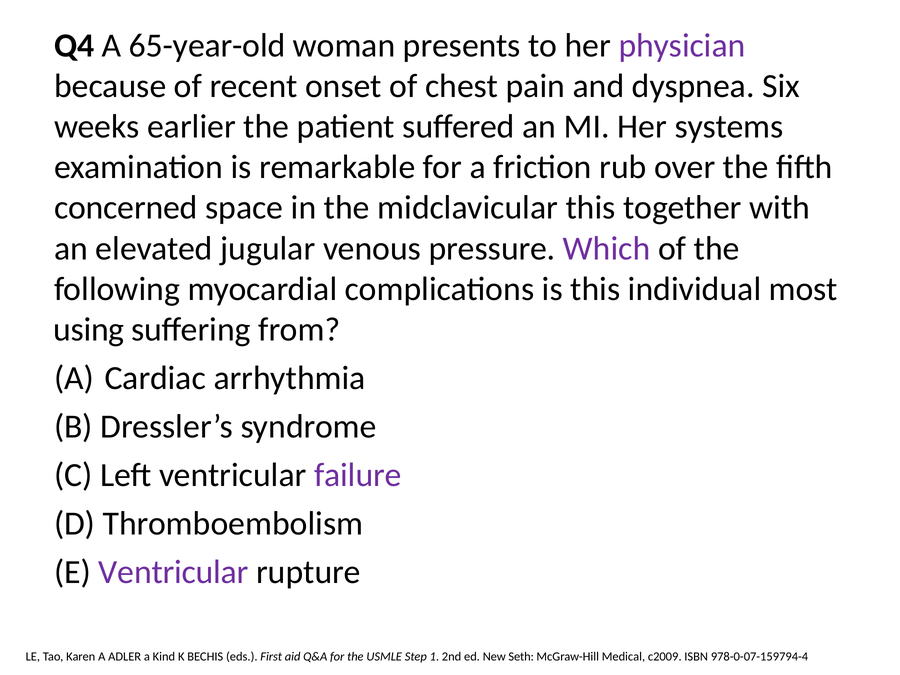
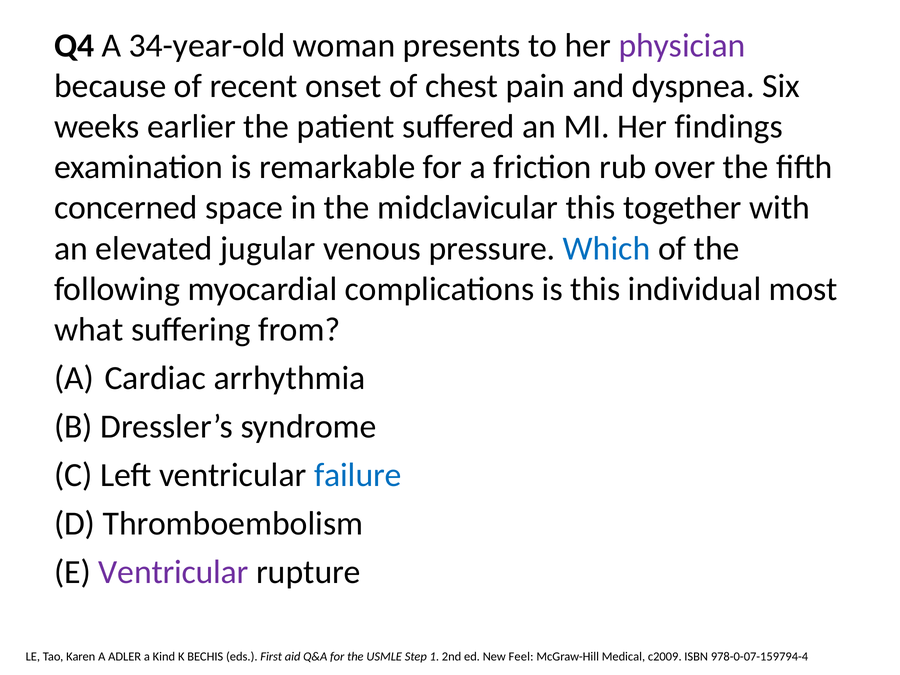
65-year-old: 65-year-old -> 34-year-old
systems: systems -> findings
Which colour: purple -> blue
using: using -> what
failure colour: purple -> blue
Seth: Seth -> Feel
